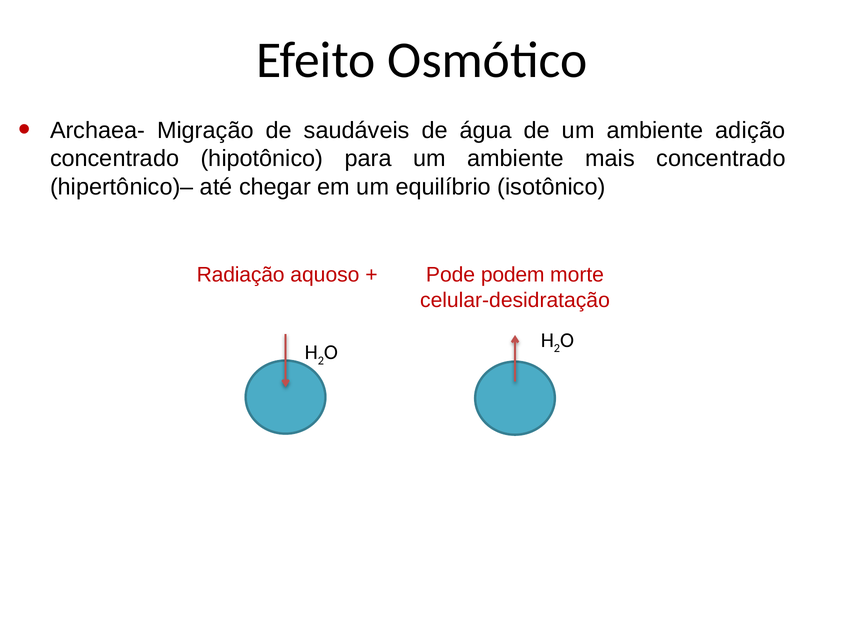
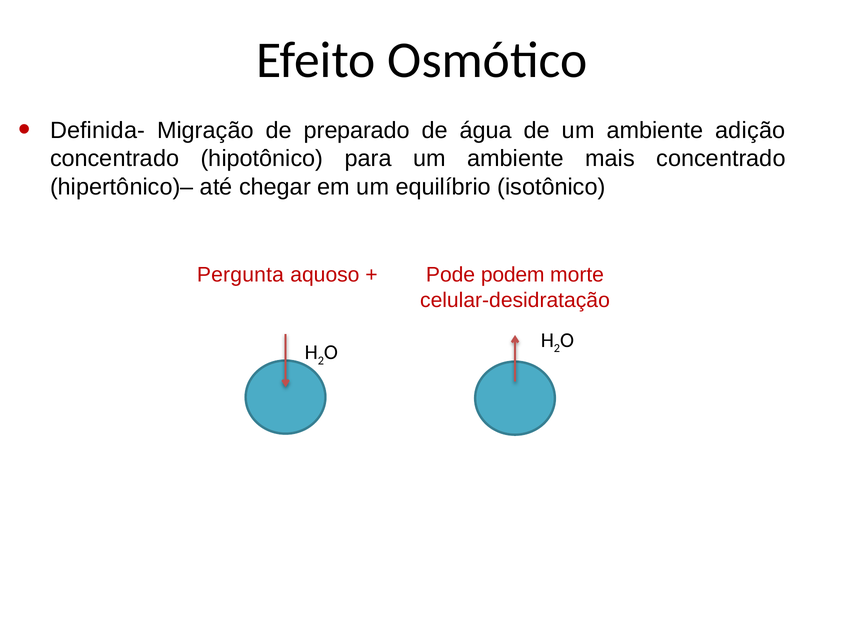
Archaea-: Archaea- -> Definida-
saudáveis: saudáveis -> preparado
Radiação: Radiação -> Pergunta
